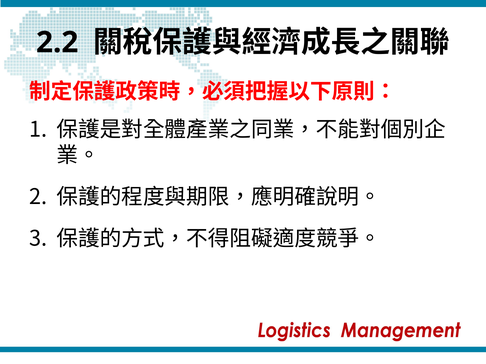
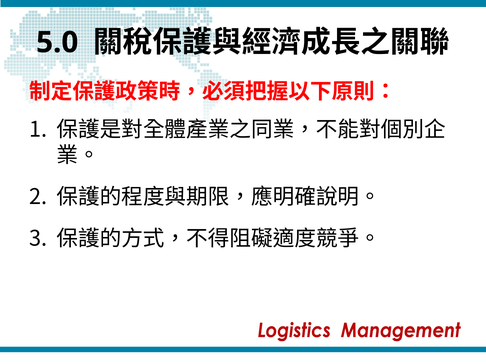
2.2: 2.2 -> 5.0
